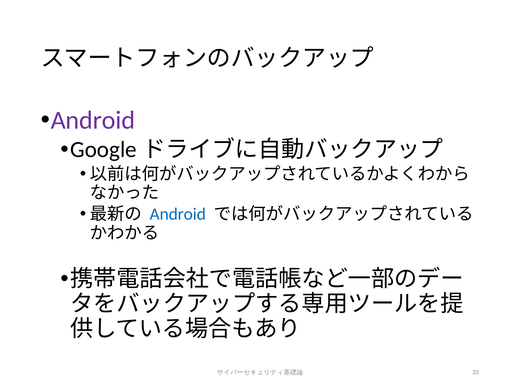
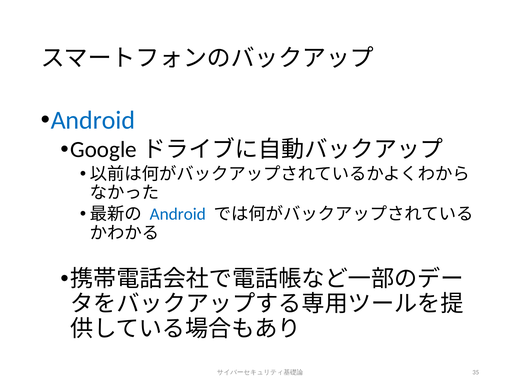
Android at (93, 120) colour: purple -> blue
